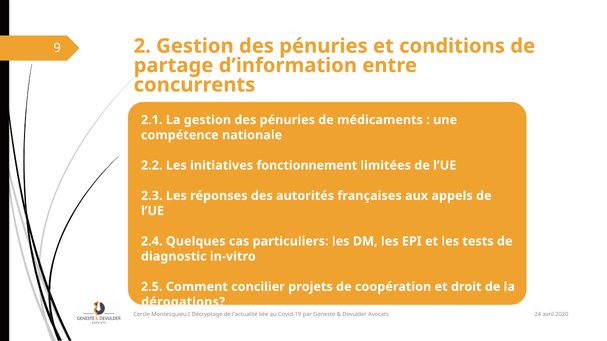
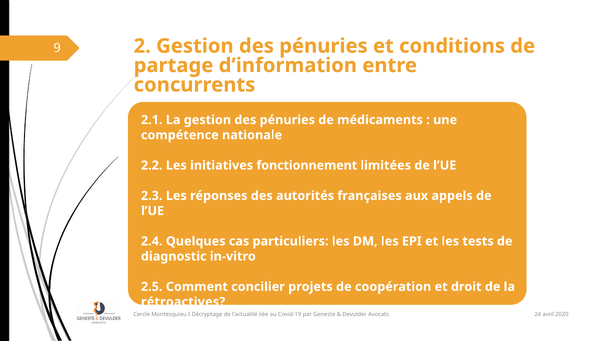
dérogations: dérogations -> rétroactives
